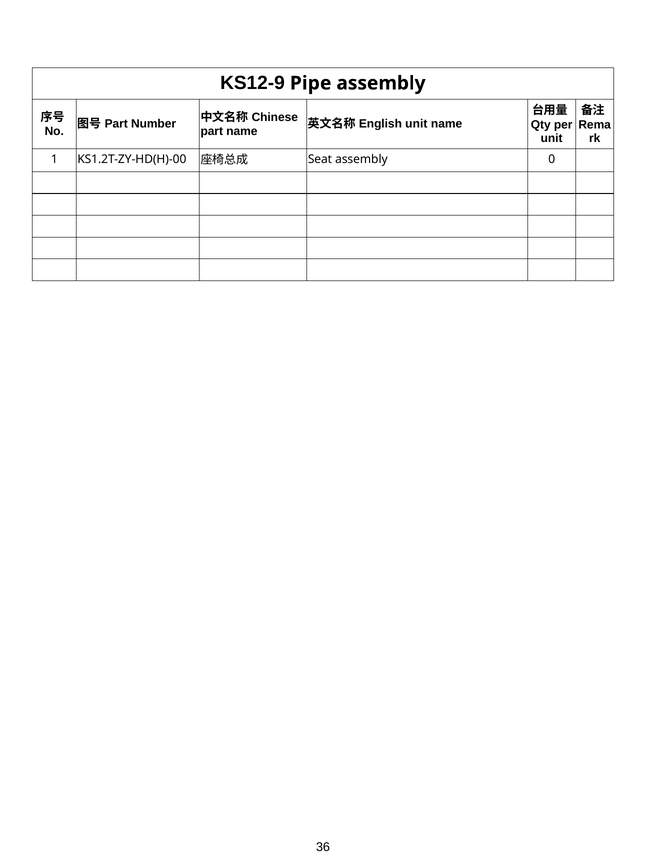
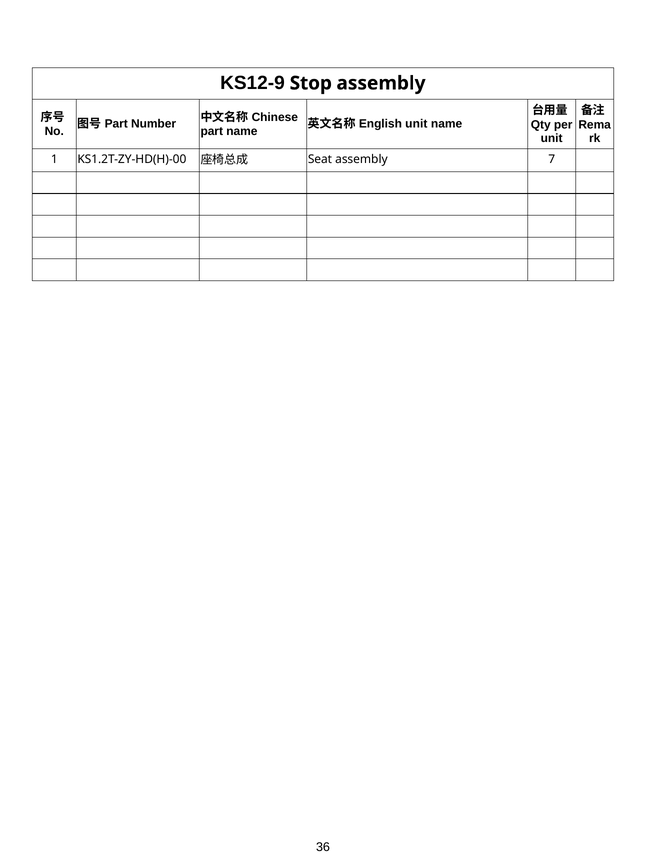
Pipe: Pipe -> Stop
0: 0 -> 7
